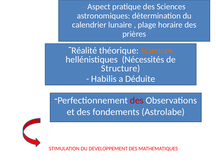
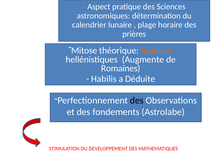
Réalité: Réalité -> Mitose
Nécessités: Nécessités -> Augmente
Structure: Structure -> Romaines
des at (137, 100) colour: red -> black
